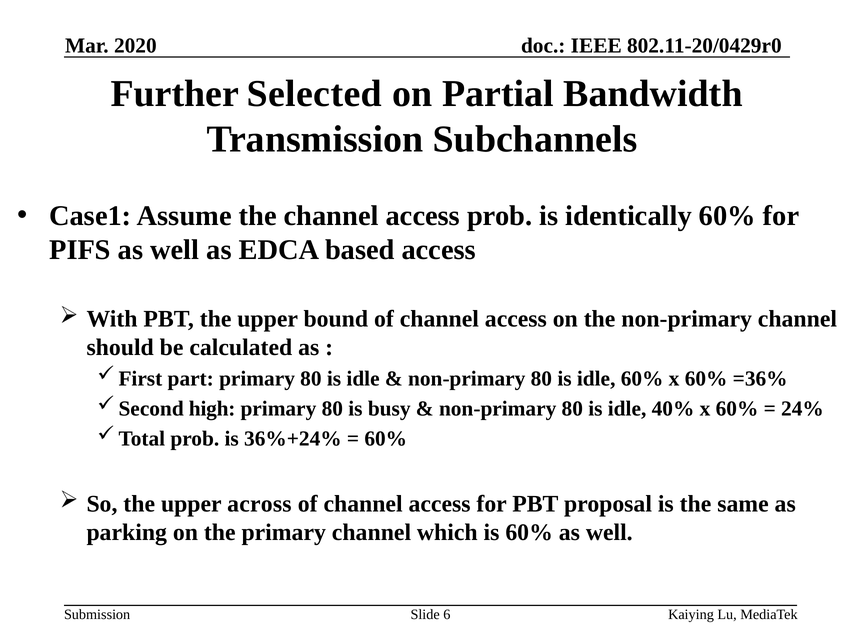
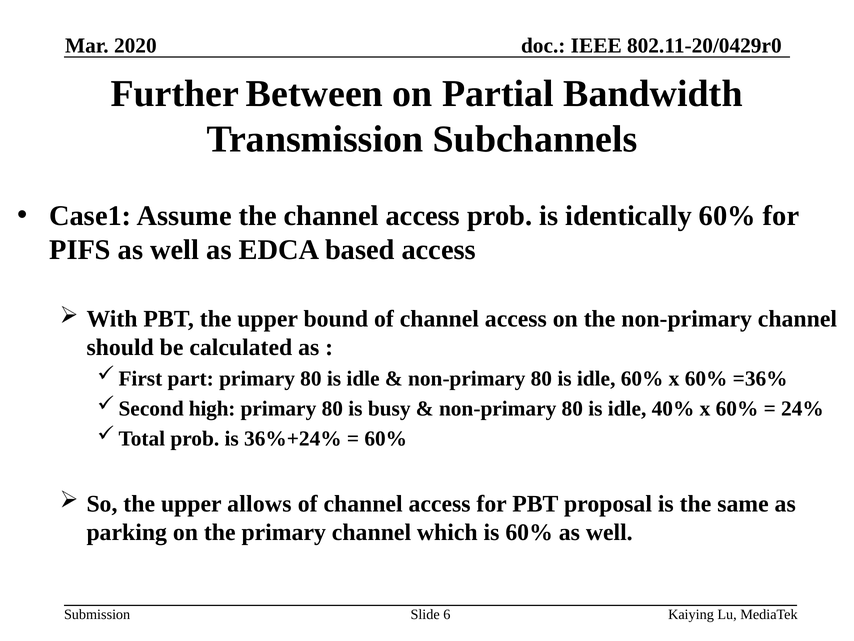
Selected: Selected -> Between
across: across -> allows
